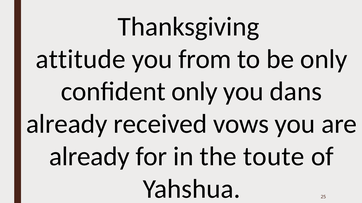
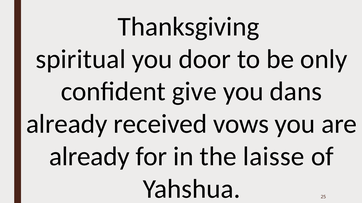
attitude: attitude -> spiritual
from: from -> door
confident only: only -> give
toute: toute -> laisse
